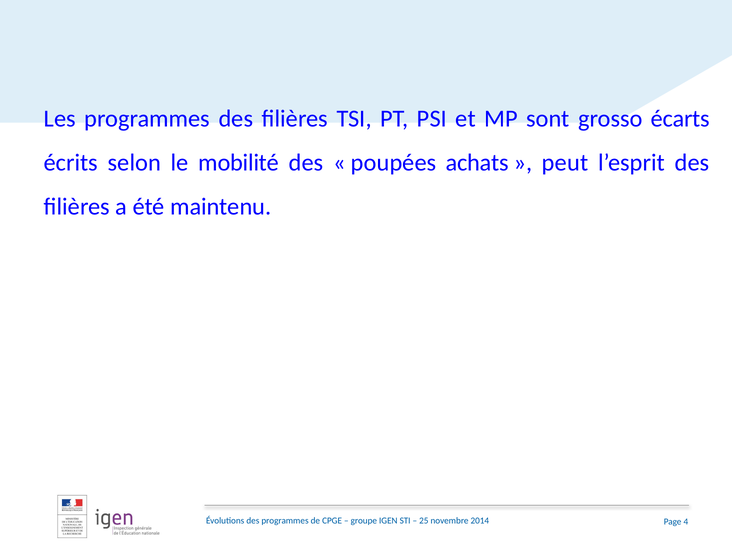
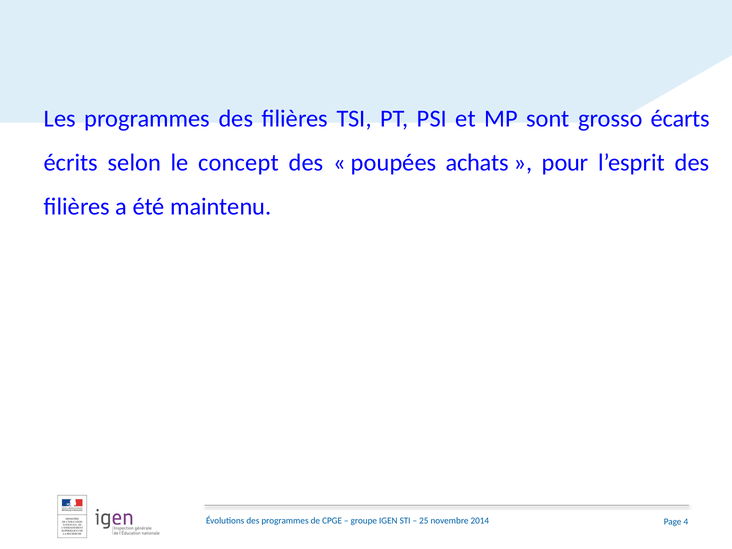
mobilité: mobilité -> concept
peut: peut -> pour
